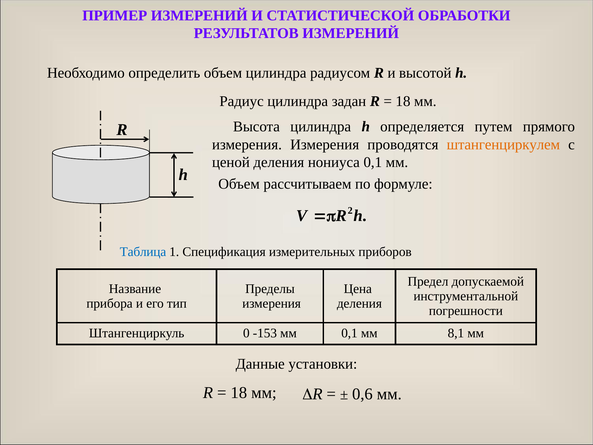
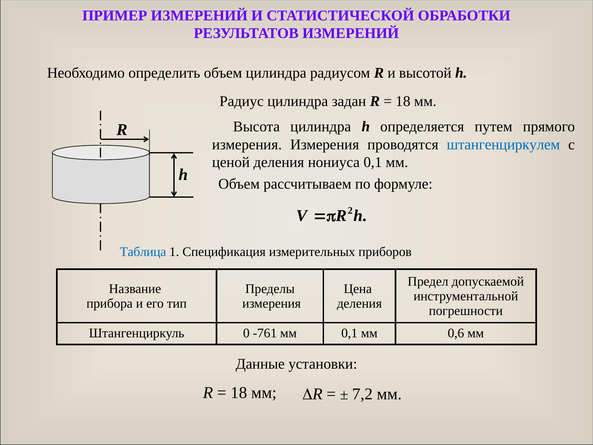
штангенциркулем colour: orange -> blue
-153: -153 -> -761
8,1: 8,1 -> 0,6
0,6: 0,6 -> 7,2
